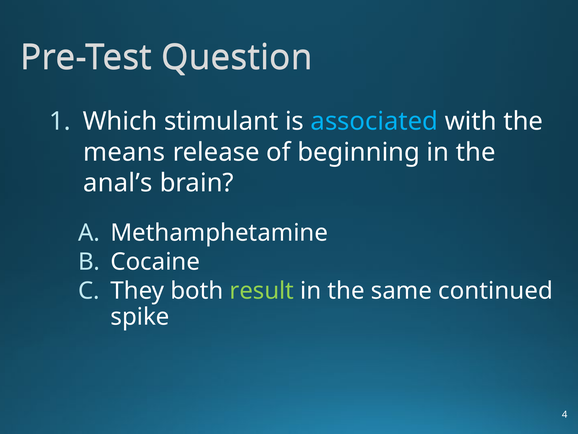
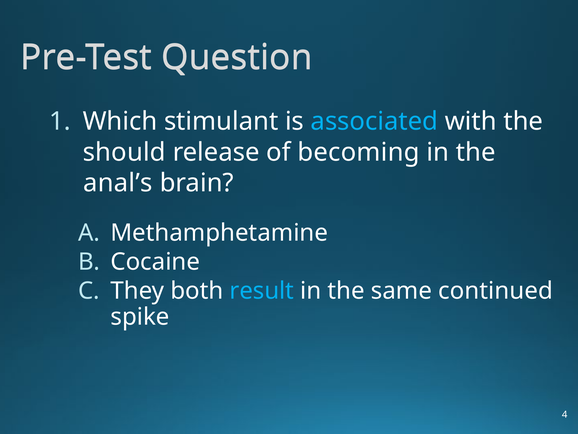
means: means -> should
beginning: beginning -> becoming
result colour: light green -> light blue
